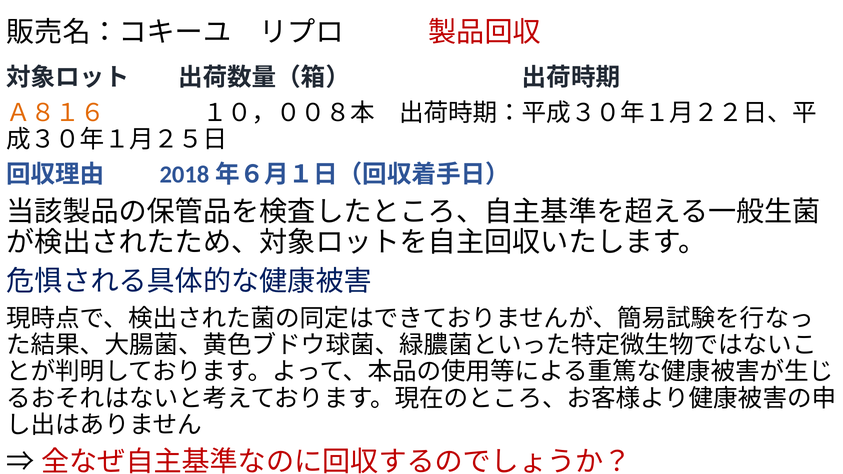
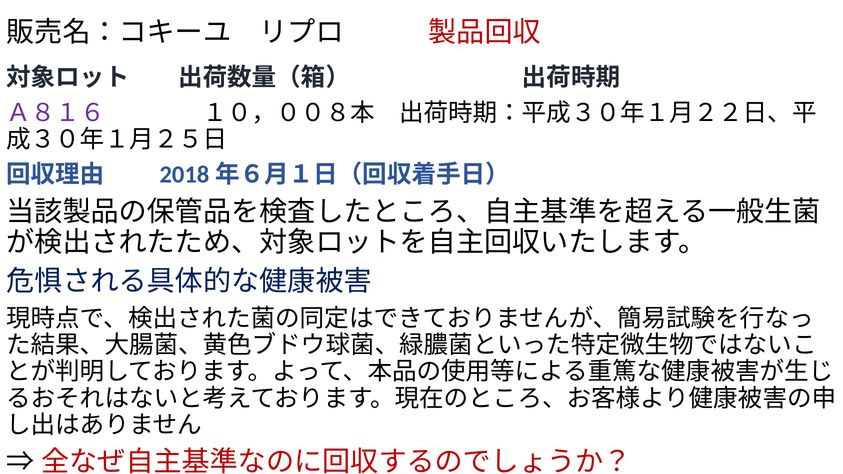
Ａ８１６ colour: orange -> purple
